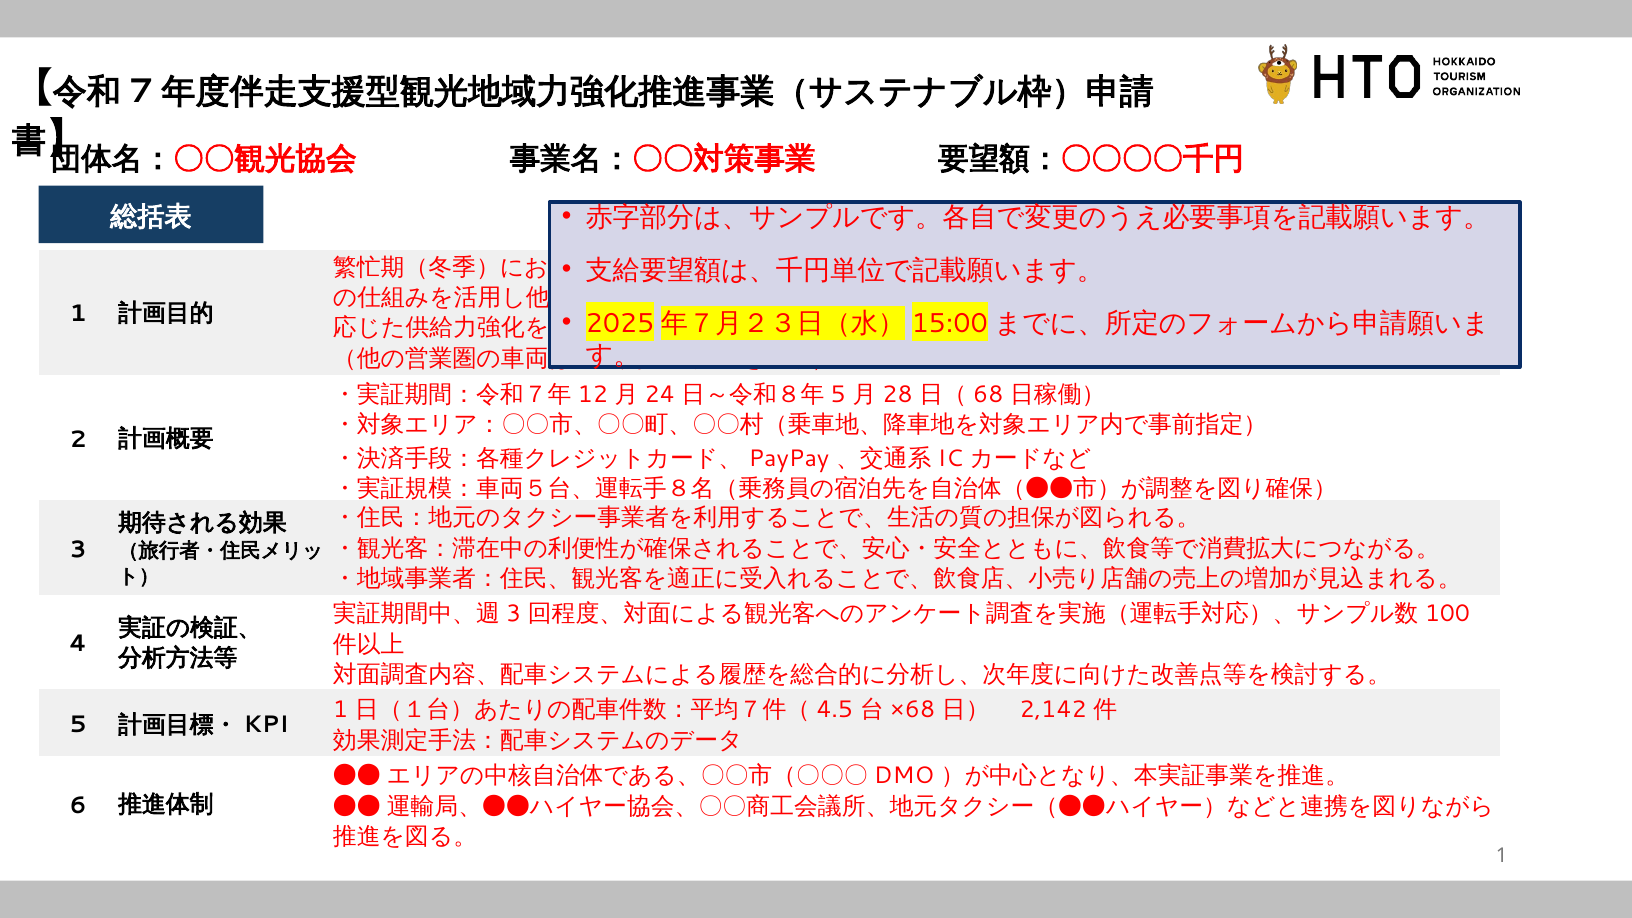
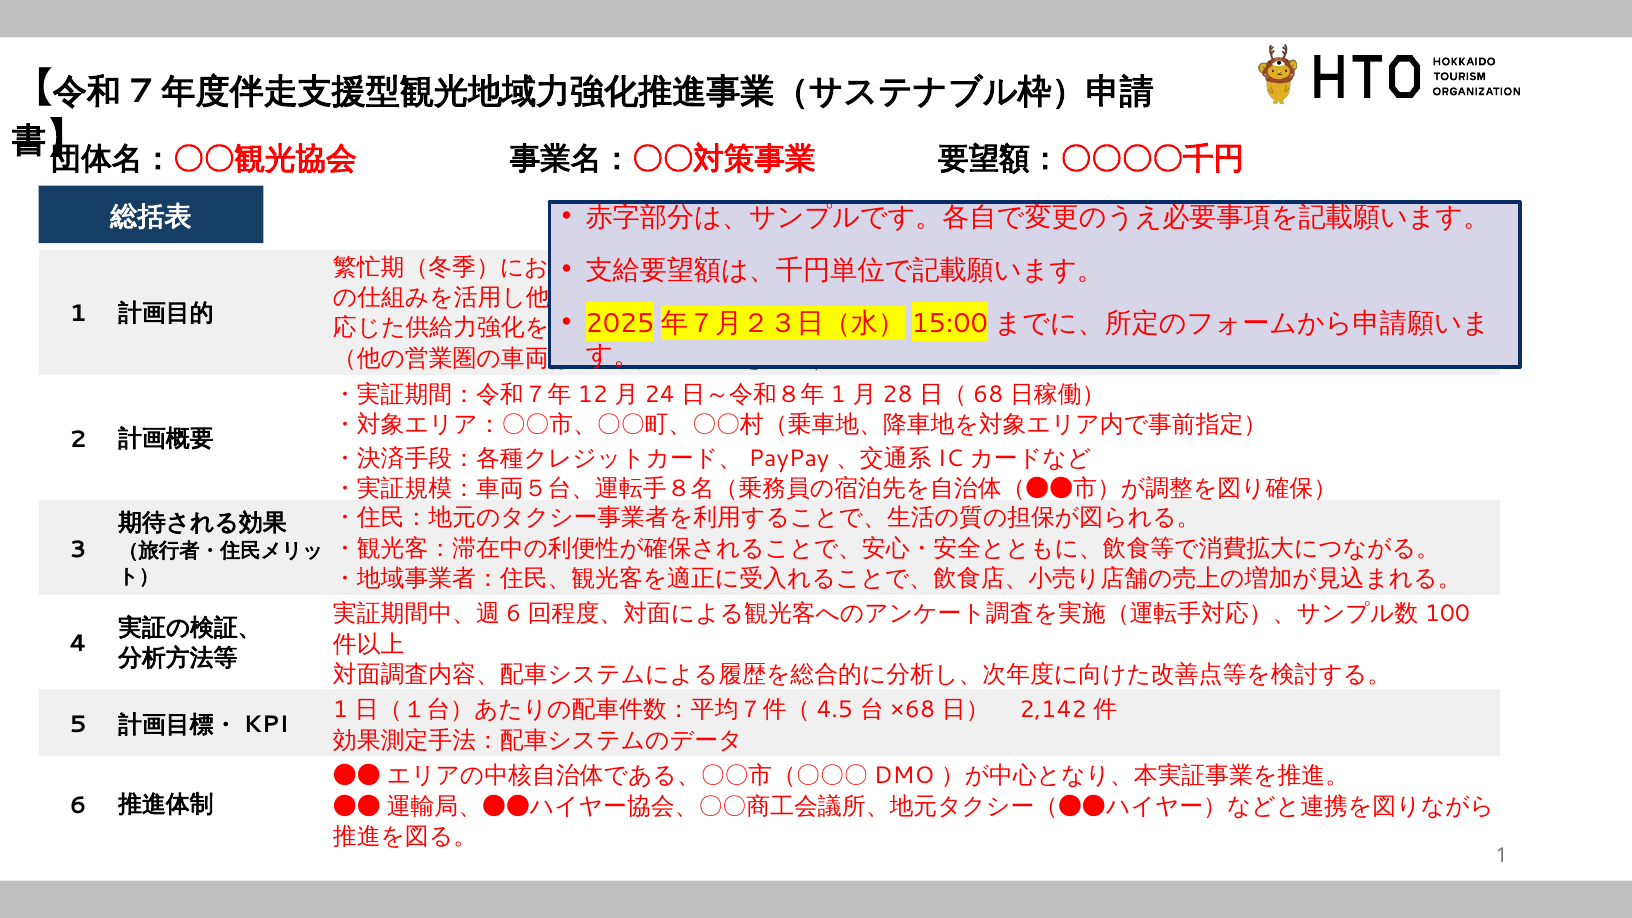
5 at (838, 394): 5 -> 1
3 at (514, 614): 3 -> 6
